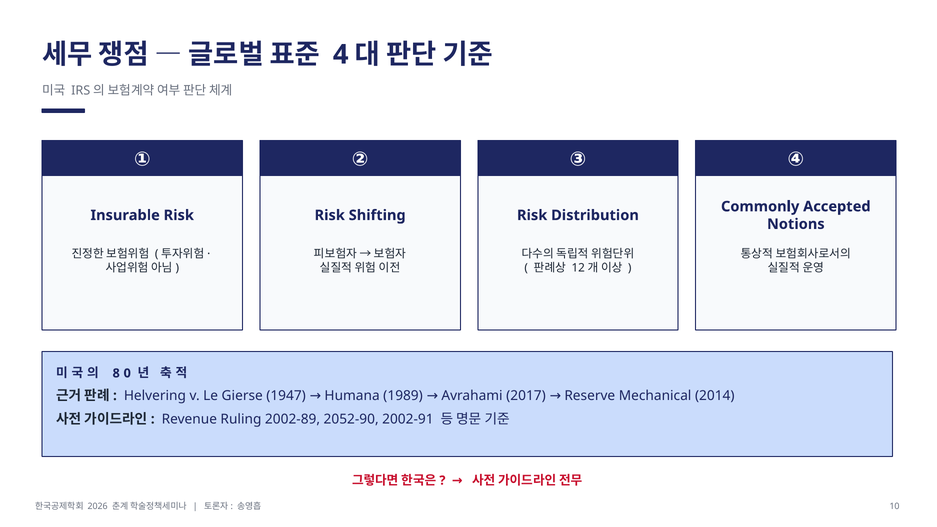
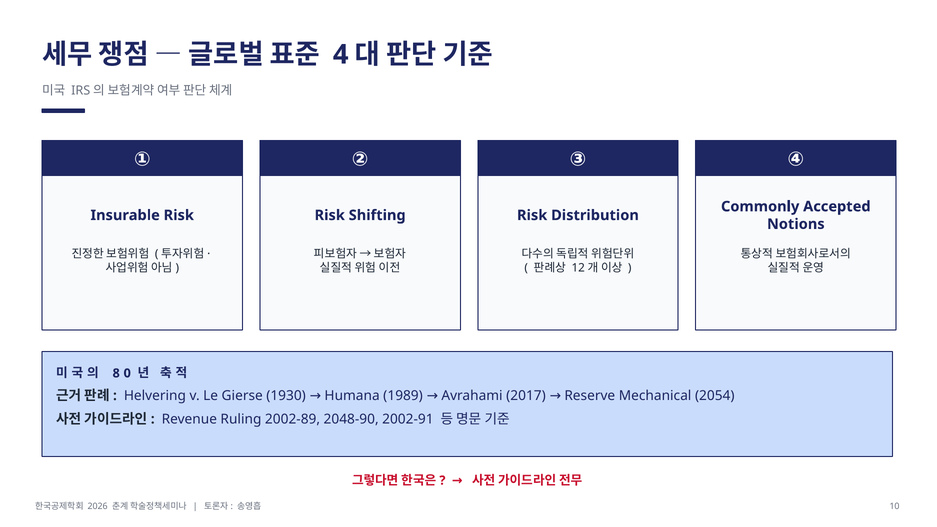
1947: 1947 -> 1930
2014: 2014 -> 2054
2052-90: 2052-90 -> 2048-90
